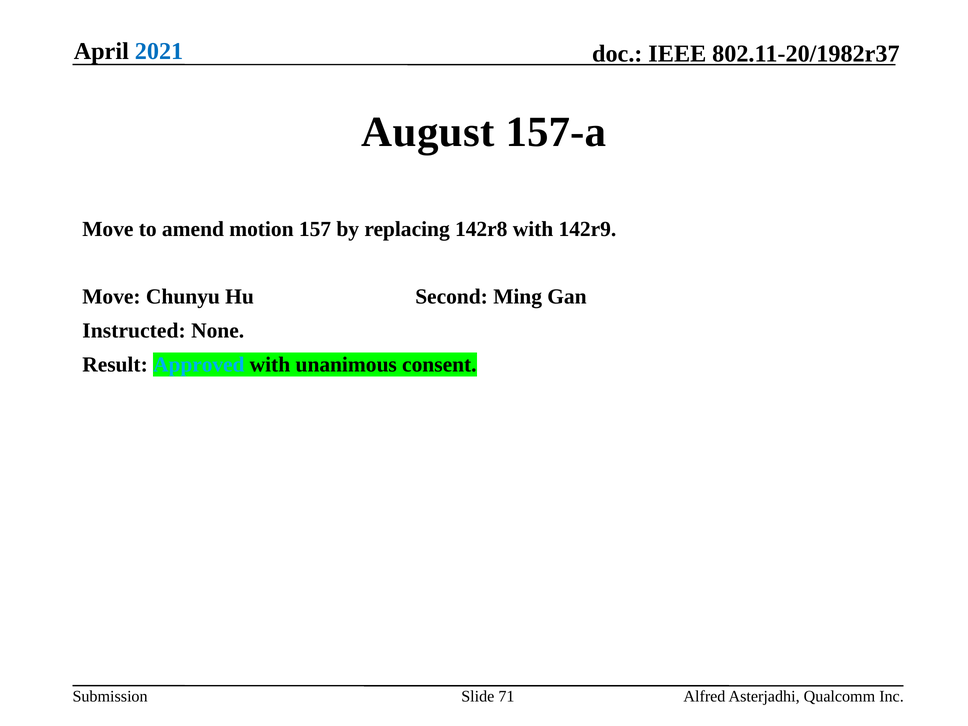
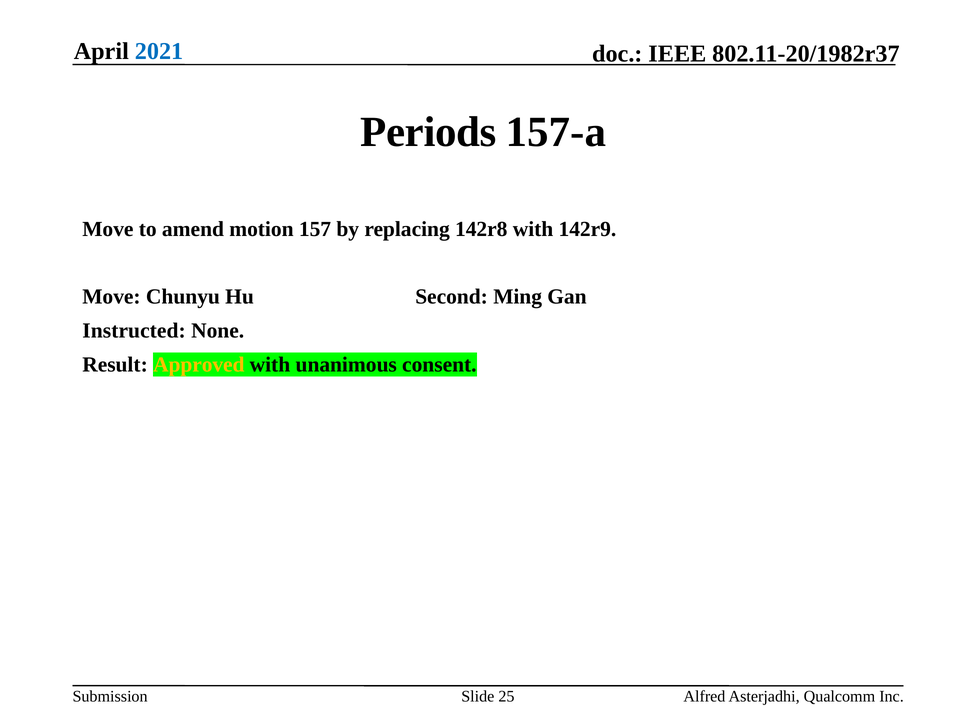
August: August -> Periods
Approved colour: light blue -> yellow
71: 71 -> 25
